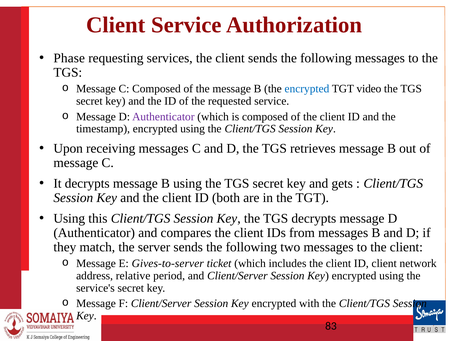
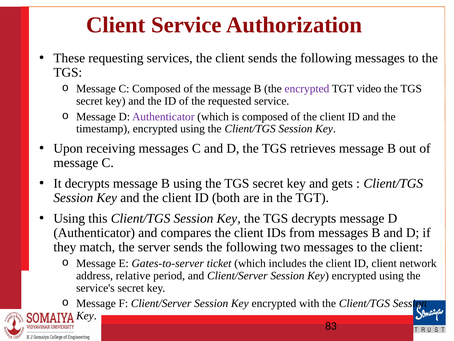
Phase: Phase -> These
encrypted at (307, 89) colour: blue -> purple
Gives-to-server: Gives-to-server -> Gates-to-server
